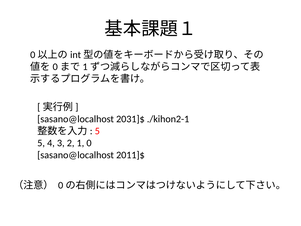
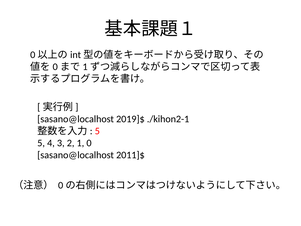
2031]$: 2031]$ -> 2019]$
